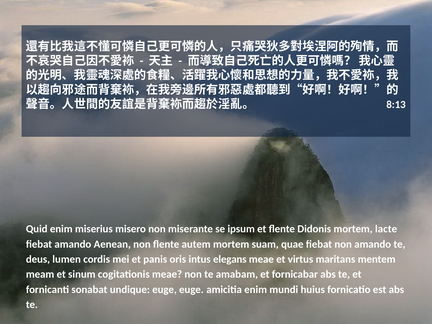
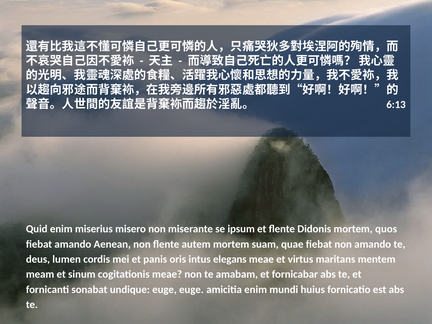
8:13: 8:13 -> 6:13
lacte: lacte -> quos
